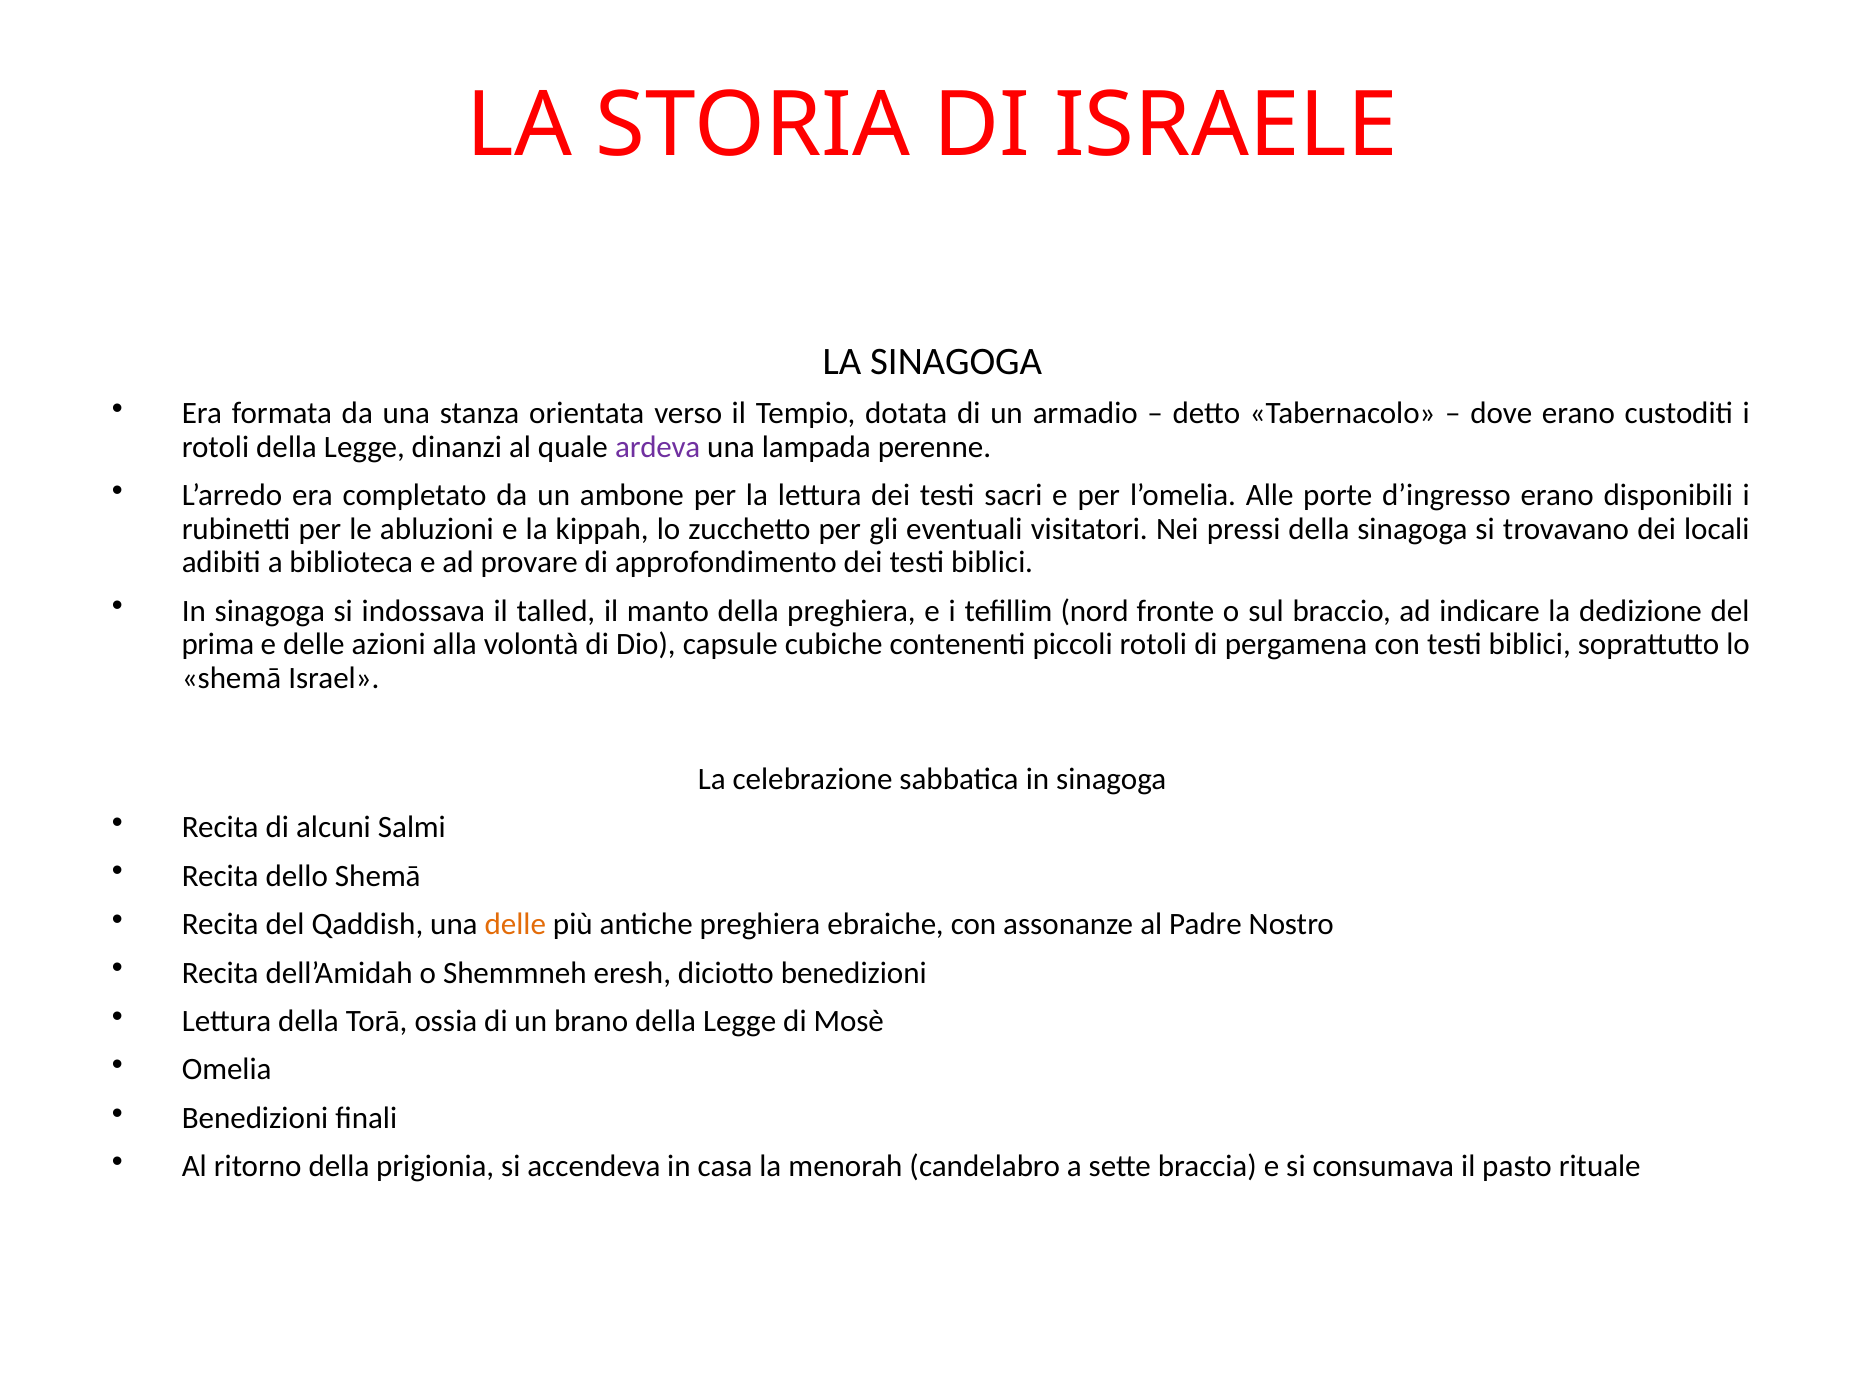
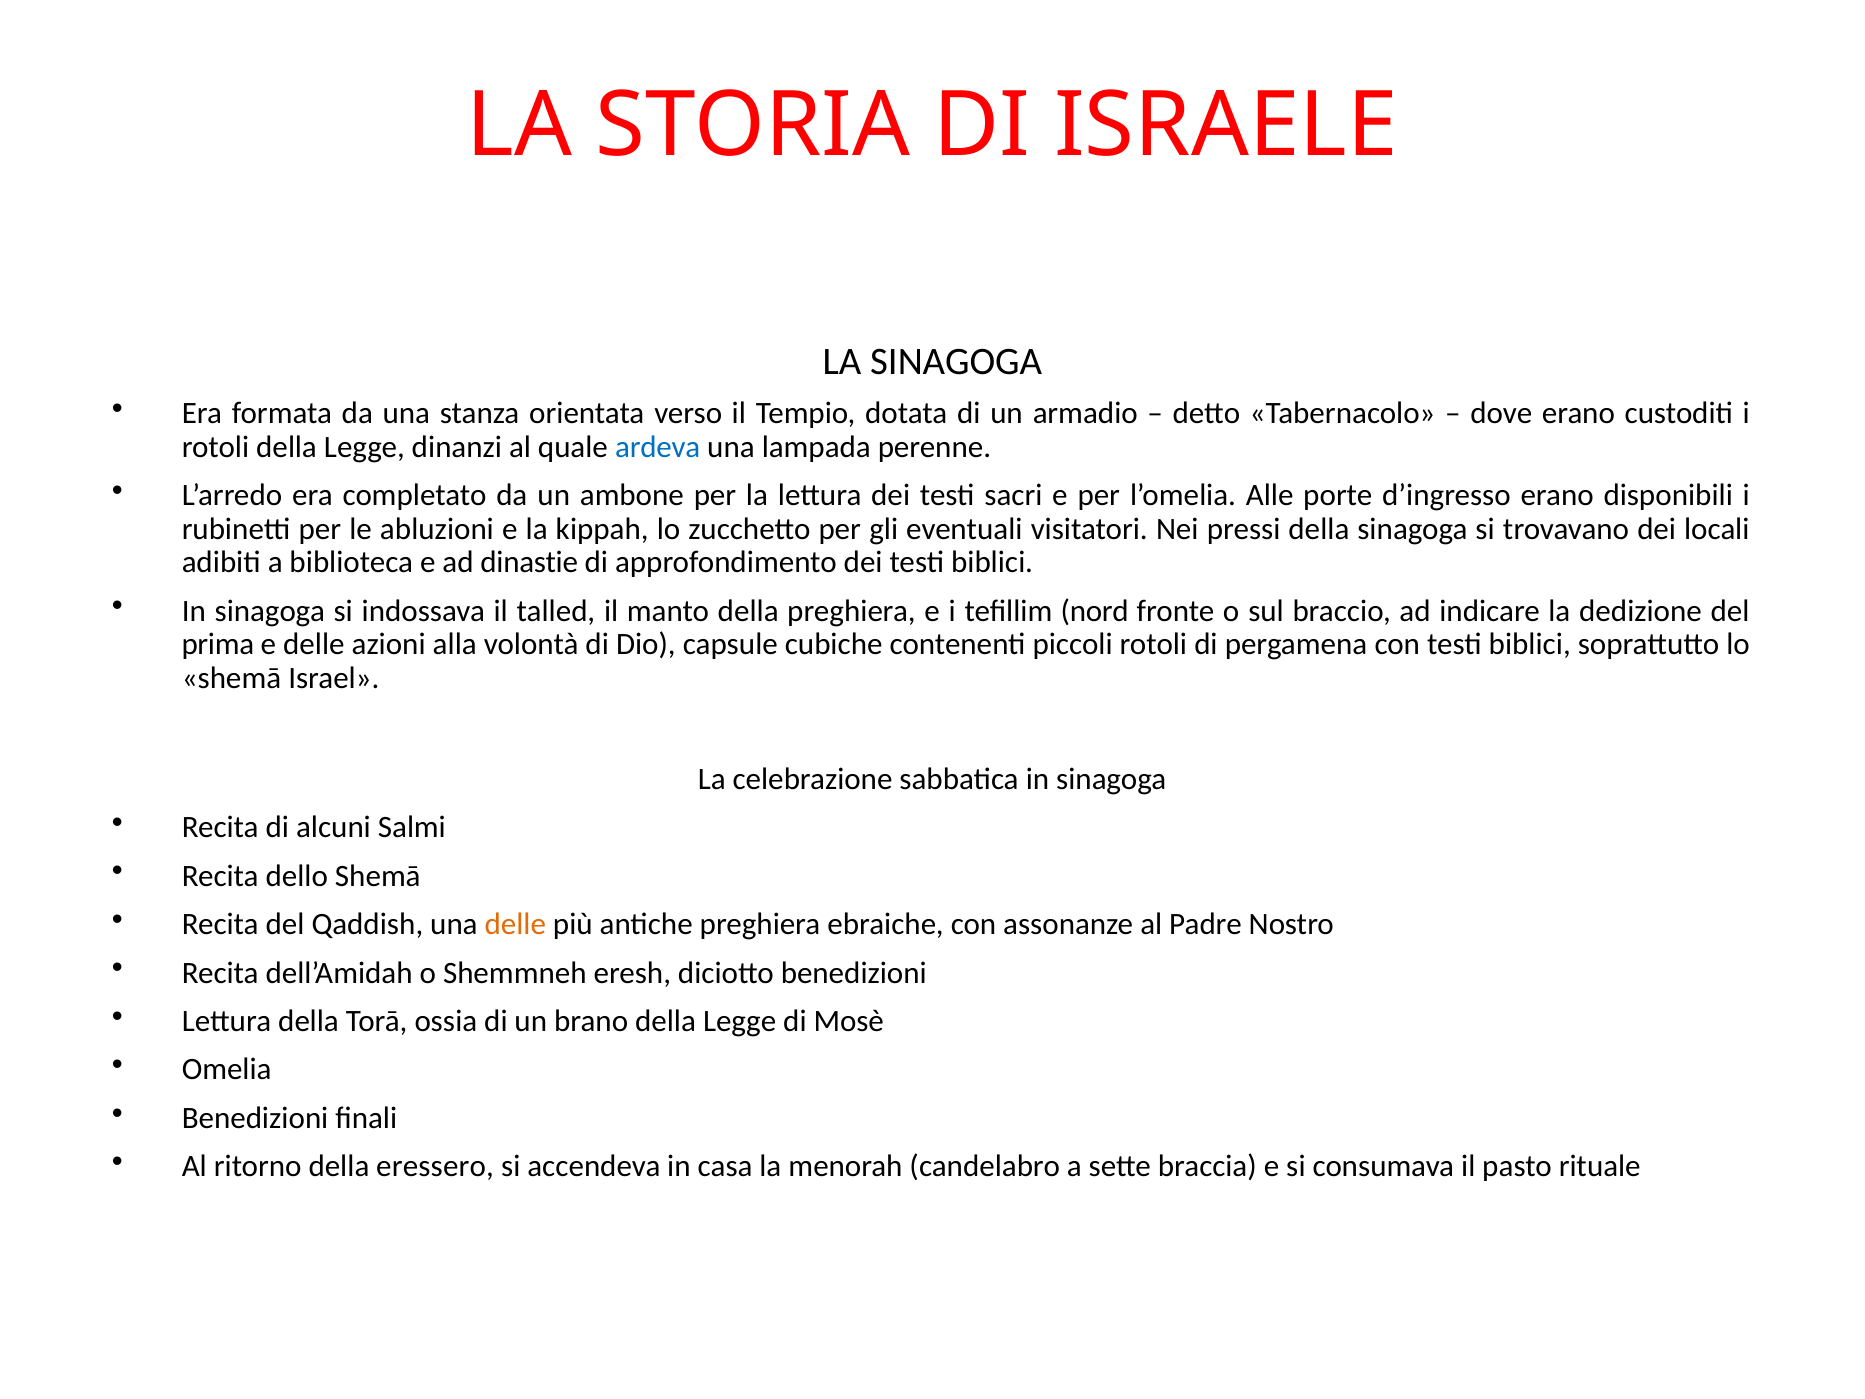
ardeva colour: purple -> blue
provare: provare -> dinastie
prigionia: prigionia -> eressero
